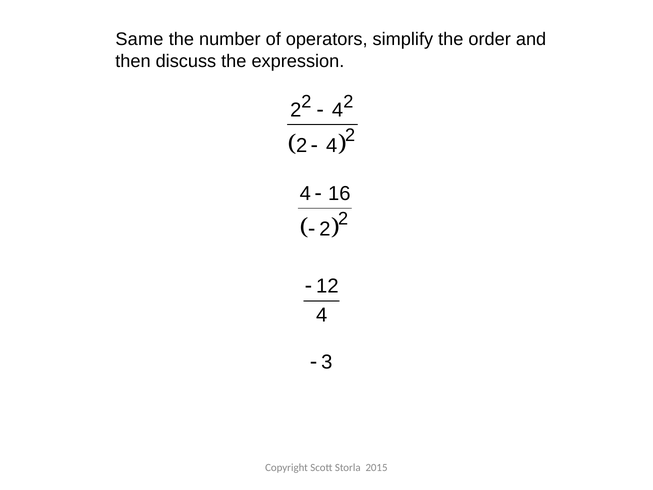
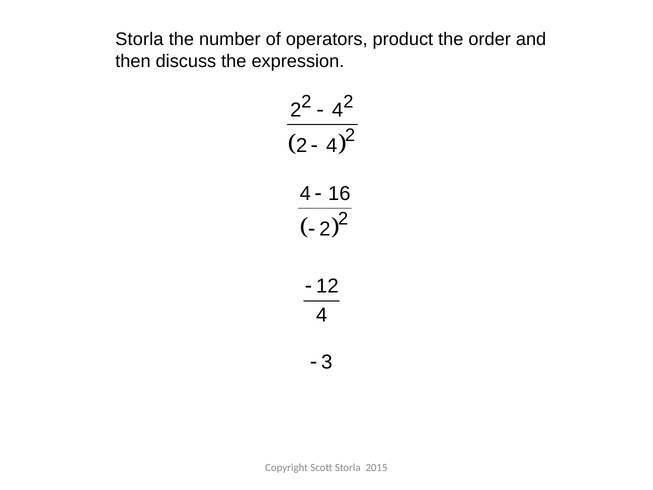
Same at (139, 39): Same -> Storla
simplify: simplify -> product
